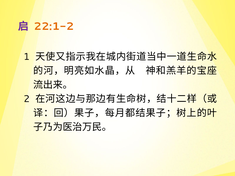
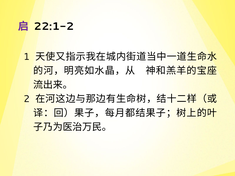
22:1-2 colour: orange -> black
